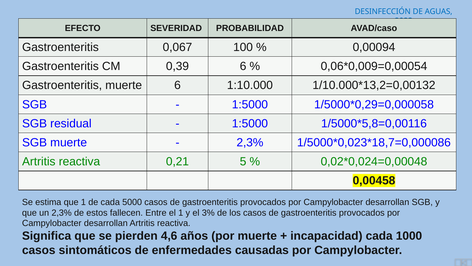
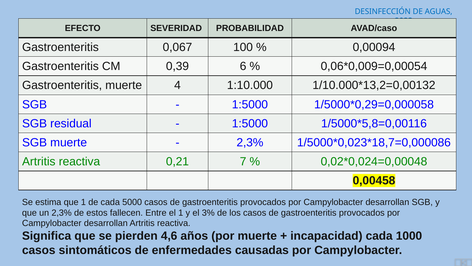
muerte 6: 6 -> 4
5: 5 -> 7
